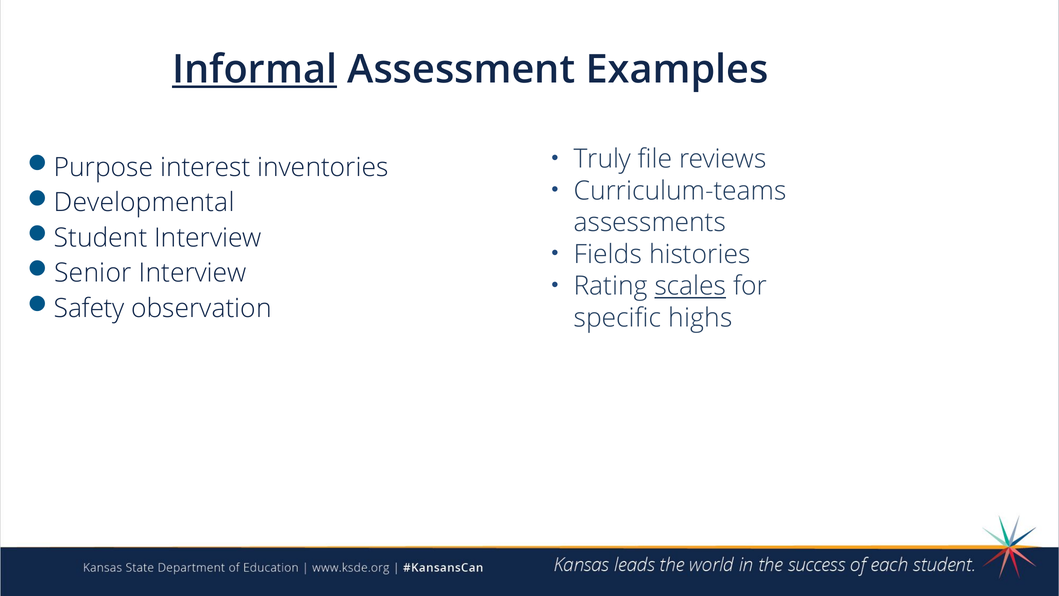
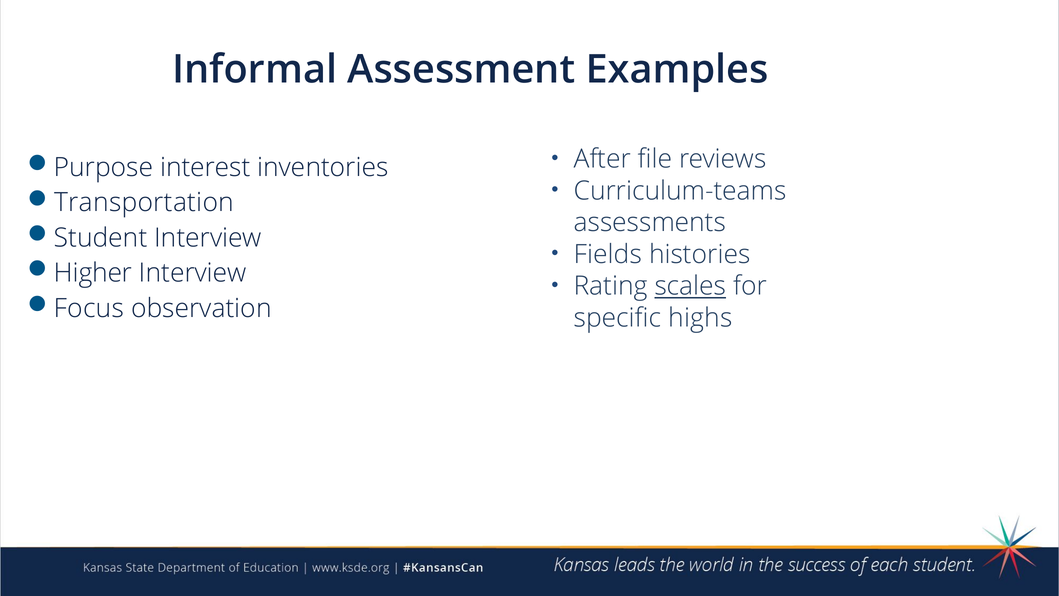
Informal underline: present -> none
Truly: Truly -> After
Developmental: Developmental -> Transportation
Senior: Senior -> Higher
Safety: Safety -> Focus
